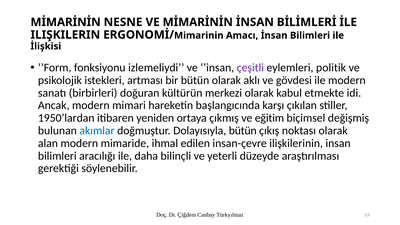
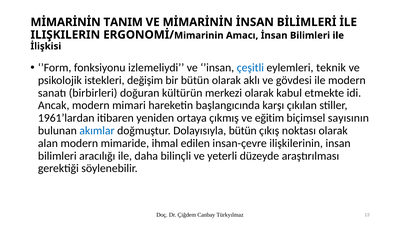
NESNE: NESNE -> TANIM
çeşitli colour: purple -> blue
politik: politik -> teknik
artması: artması -> değişim
1950’lardan: 1950’lardan -> 1961’lardan
değişmiş: değişmiş -> sayısının
